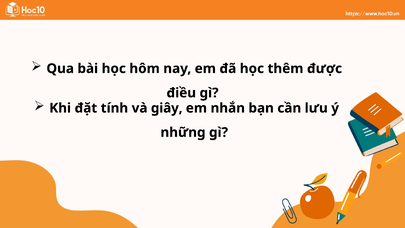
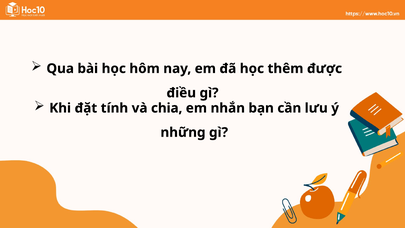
giây: giây -> chia
